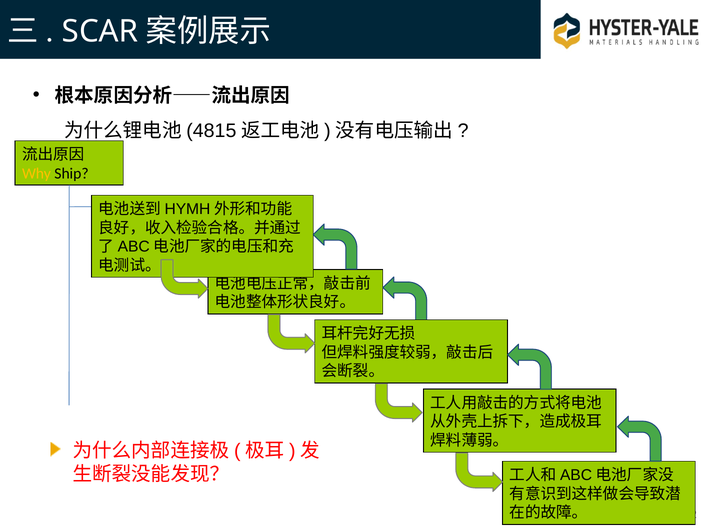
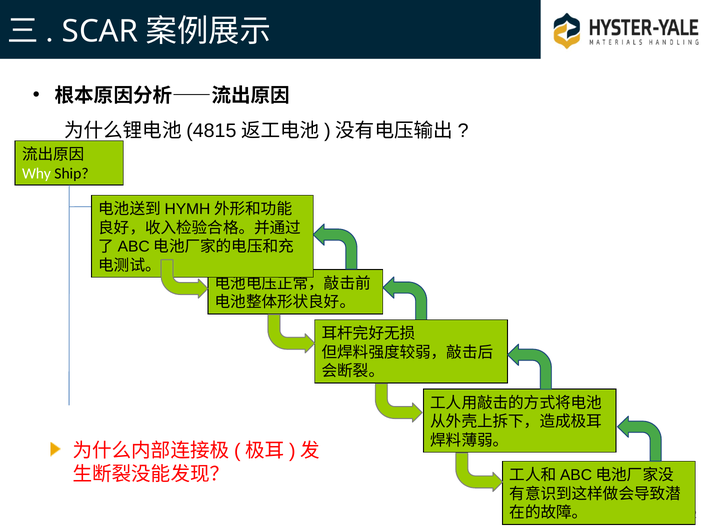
Why colour: yellow -> white
